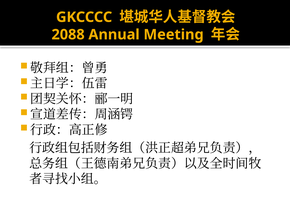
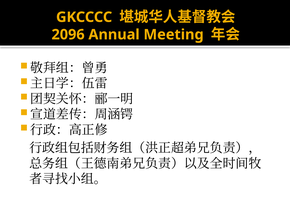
2088: 2088 -> 2096
